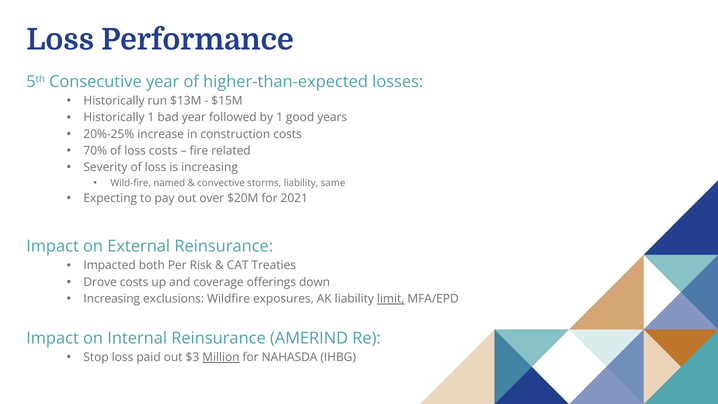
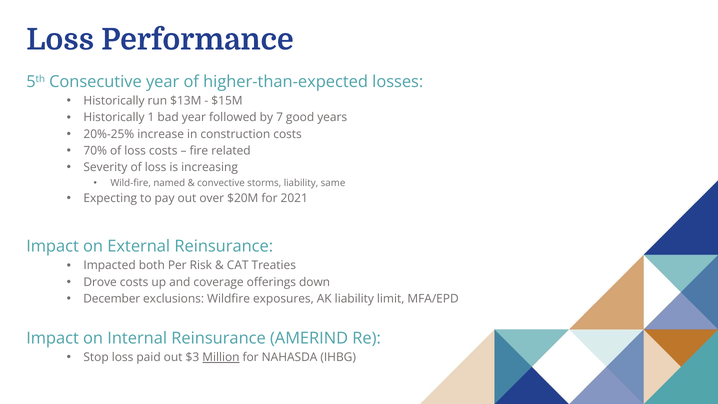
by 1: 1 -> 7
Increasing at (112, 299): Increasing -> December
limit underline: present -> none
